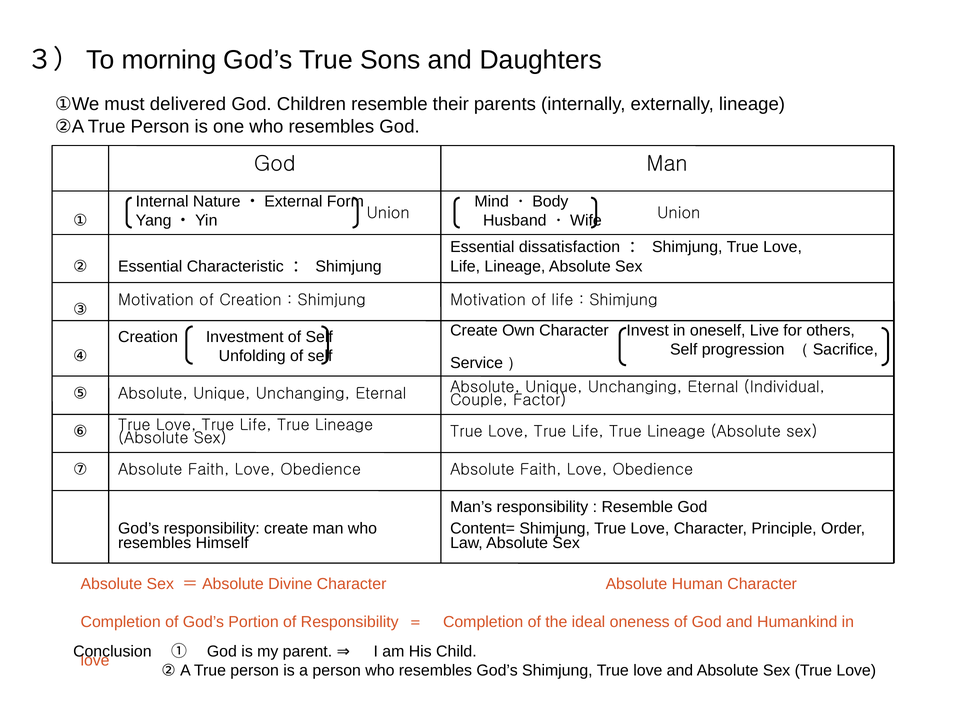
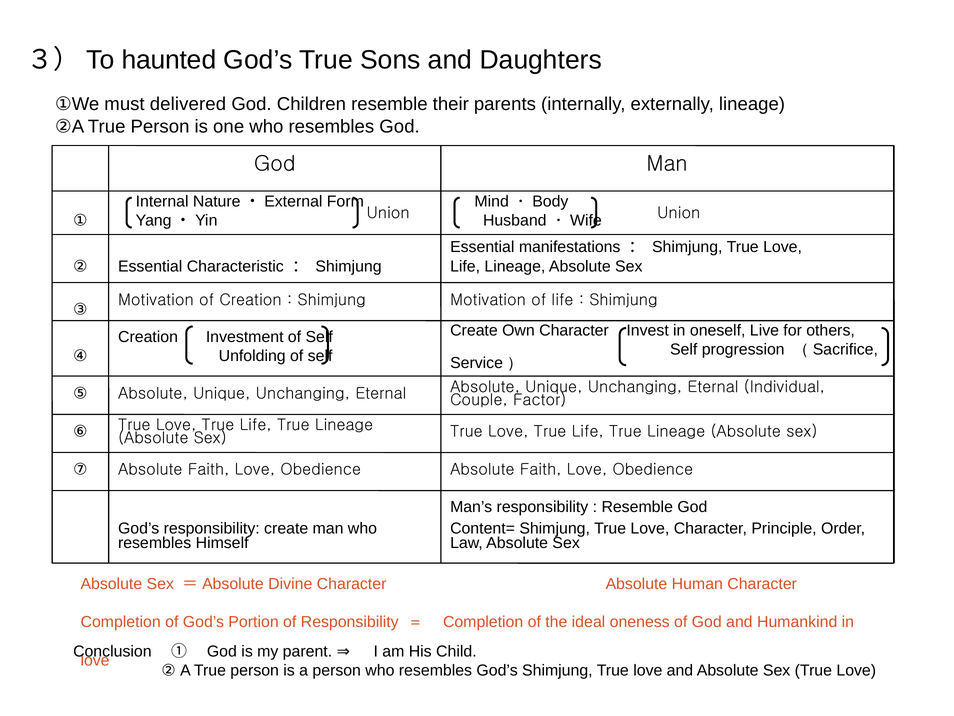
morning: morning -> haunted
dissatisfaction: dissatisfaction -> manifestations
